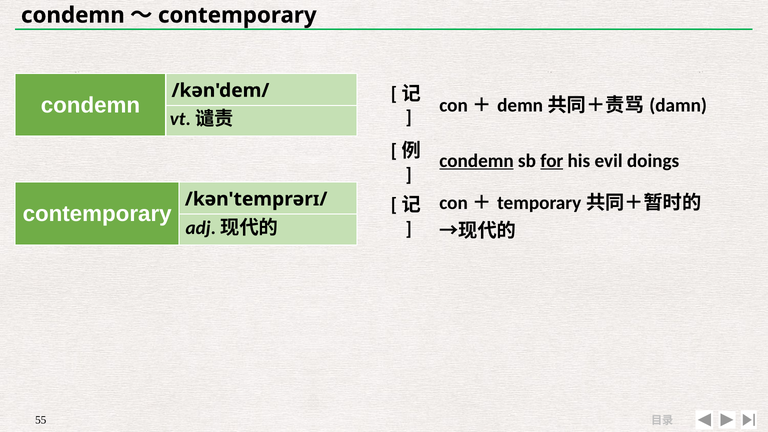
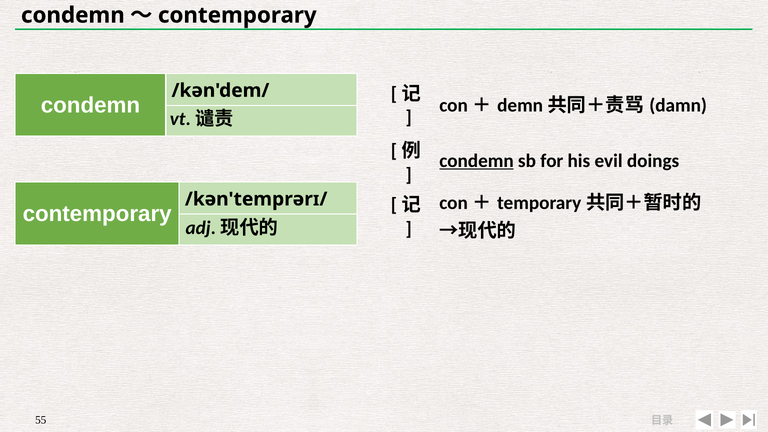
for underline: present -> none
